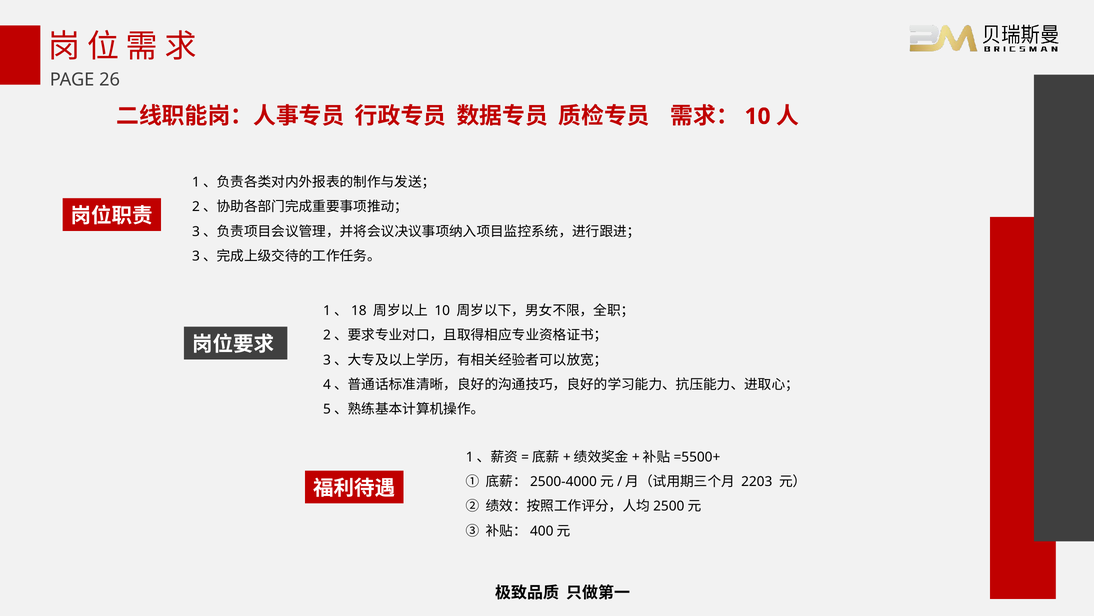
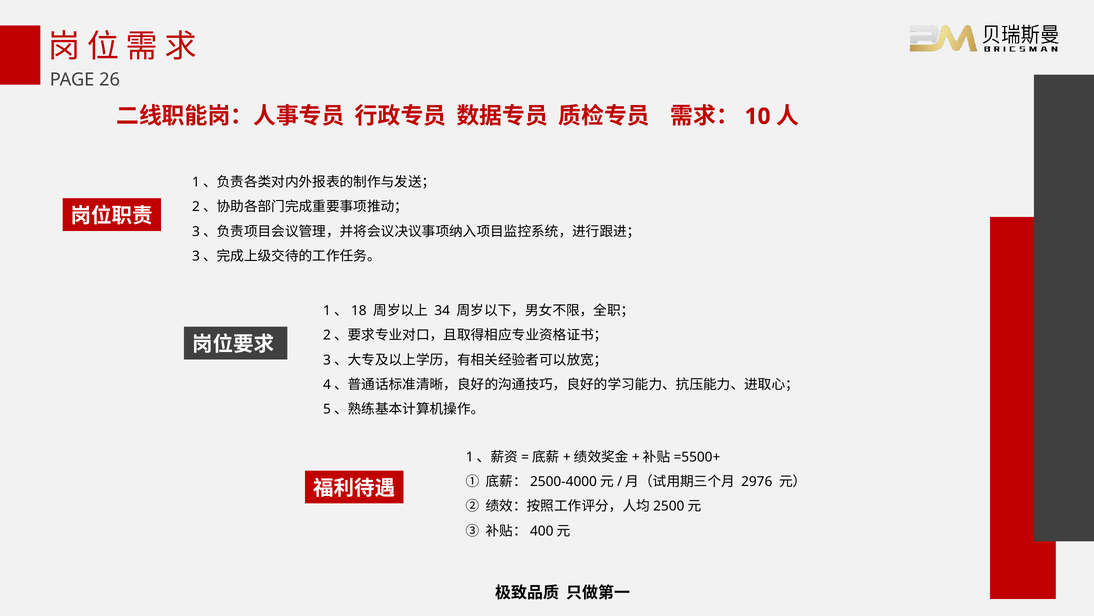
10 at (442, 310): 10 -> 34
2203: 2203 -> 2976
